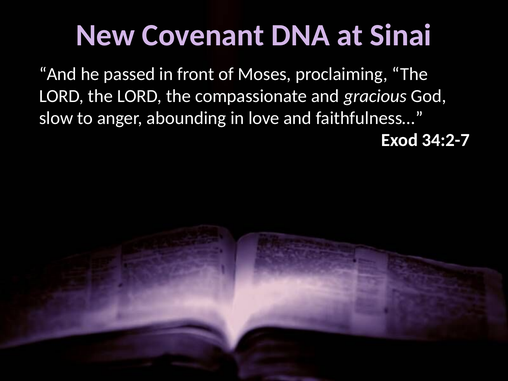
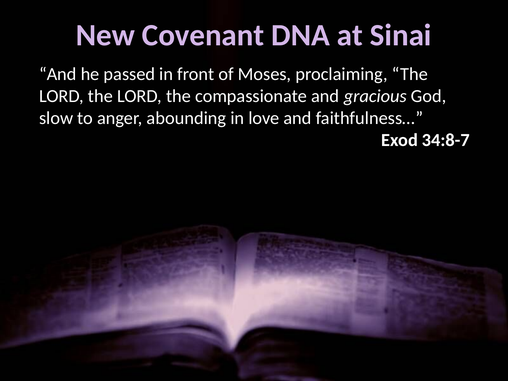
34:2-7: 34:2-7 -> 34:8-7
